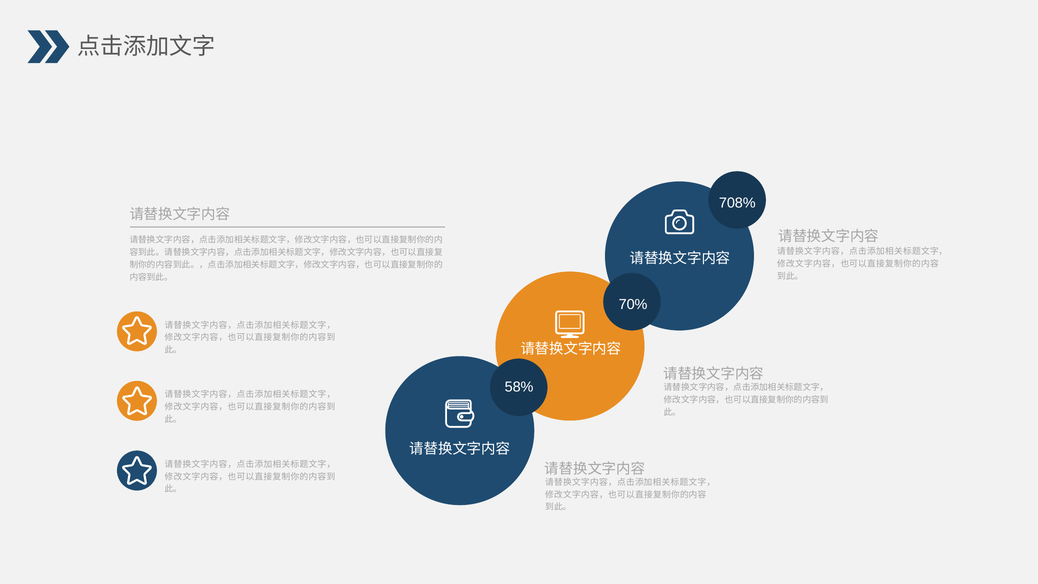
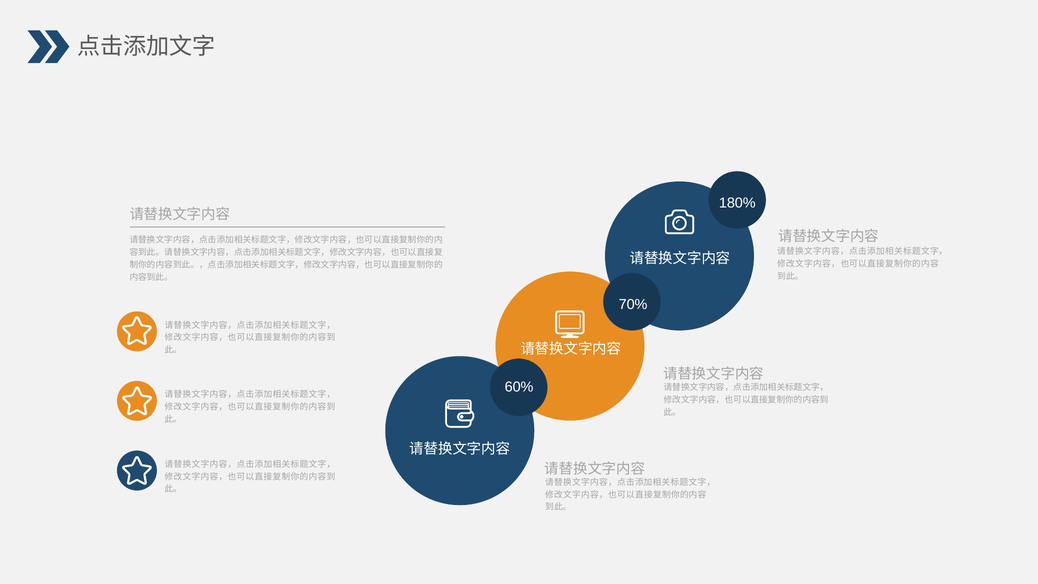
708%: 708% -> 180%
58%: 58% -> 60%
